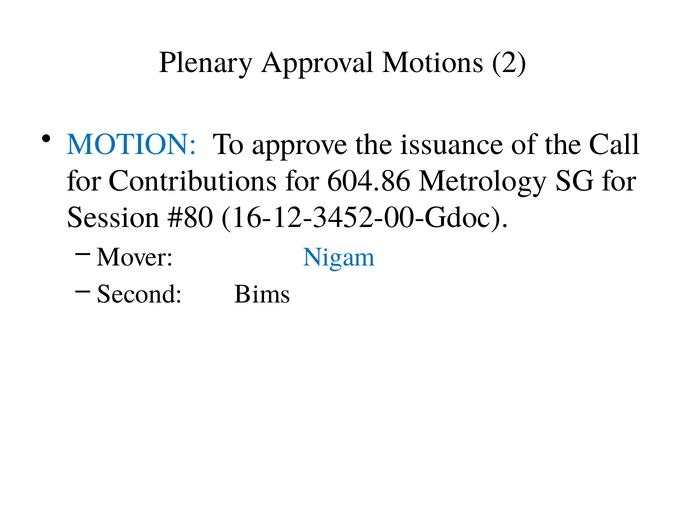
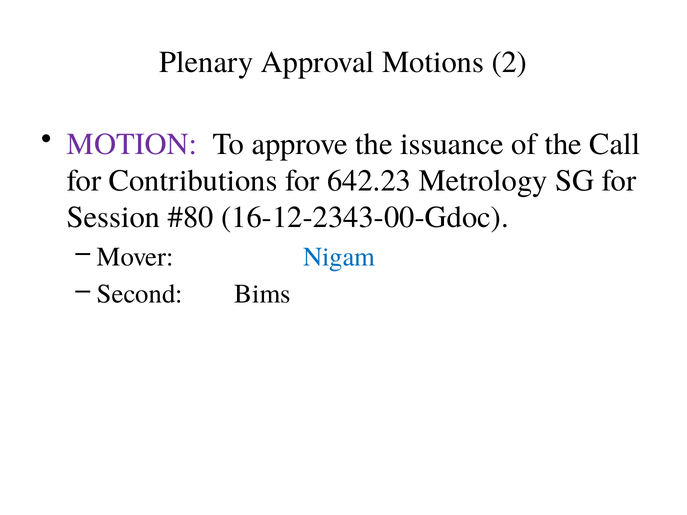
MOTION colour: blue -> purple
604.86: 604.86 -> 642.23
16-12-3452-00-Gdoc: 16-12-3452-00-Gdoc -> 16-12-2343-00-Gdoc
